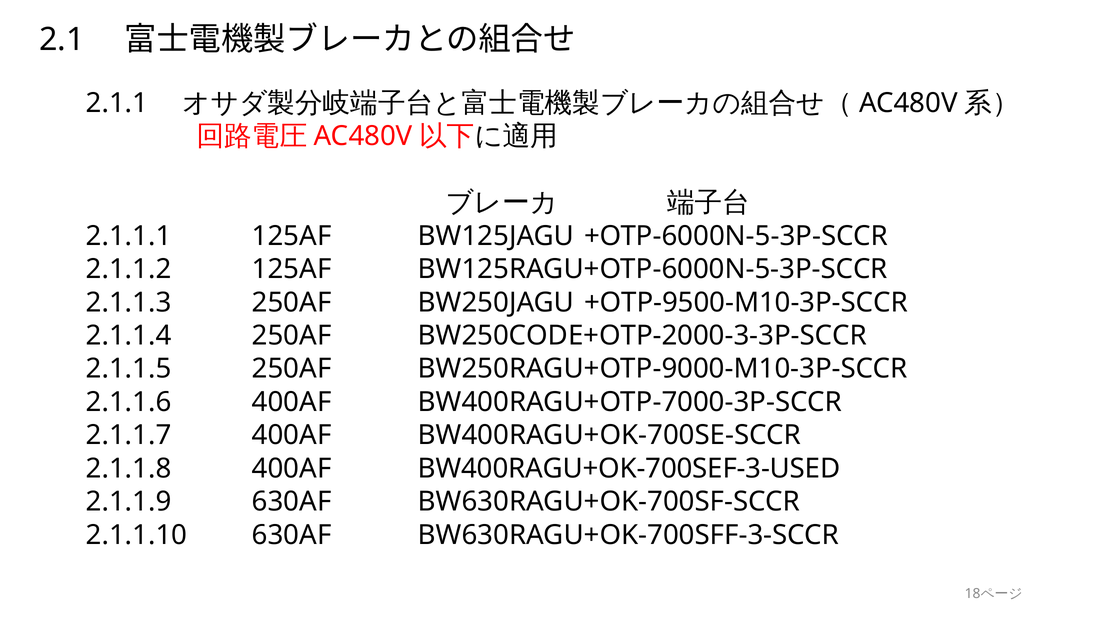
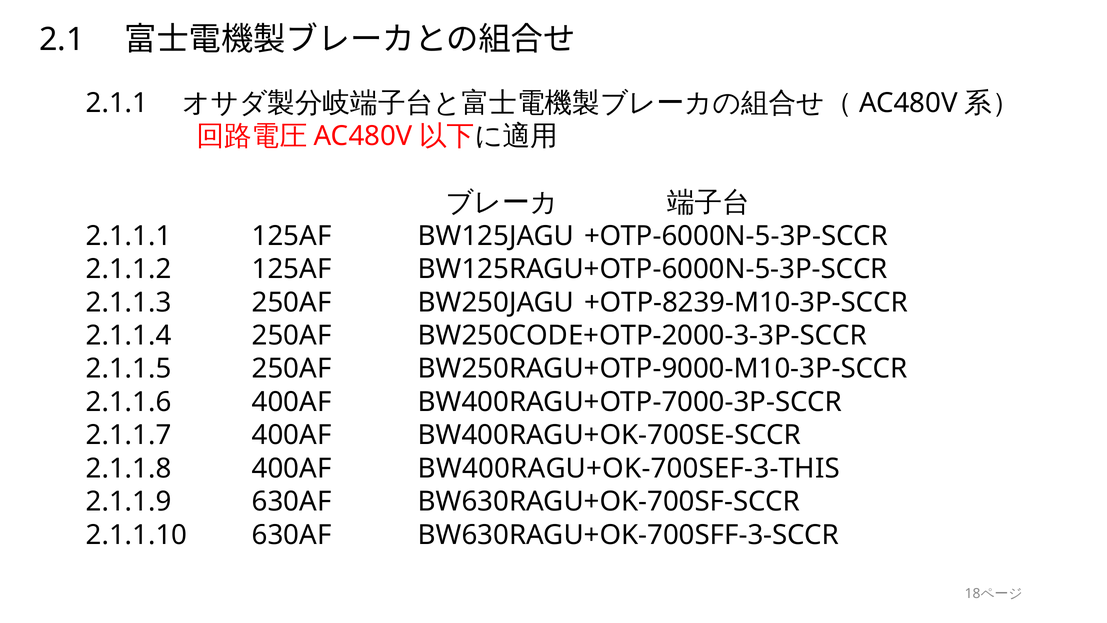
+OTP-9500-M10-3P-SCCR: +OTP-9500-M10-3P-SCCR -> +OTP-8239-M10-3P-SCCR
BW400RAGU+OK-700SEF-3-USED: BW400RAGU+OK-700SEF-3-USED -> BW400RAGU+OK-700SEF-3-THIS
